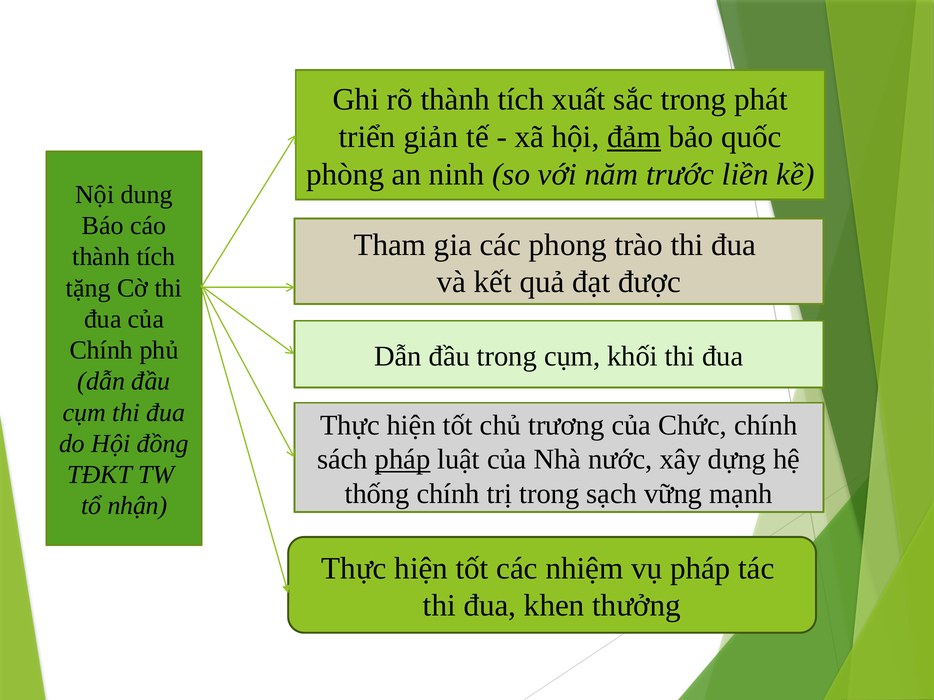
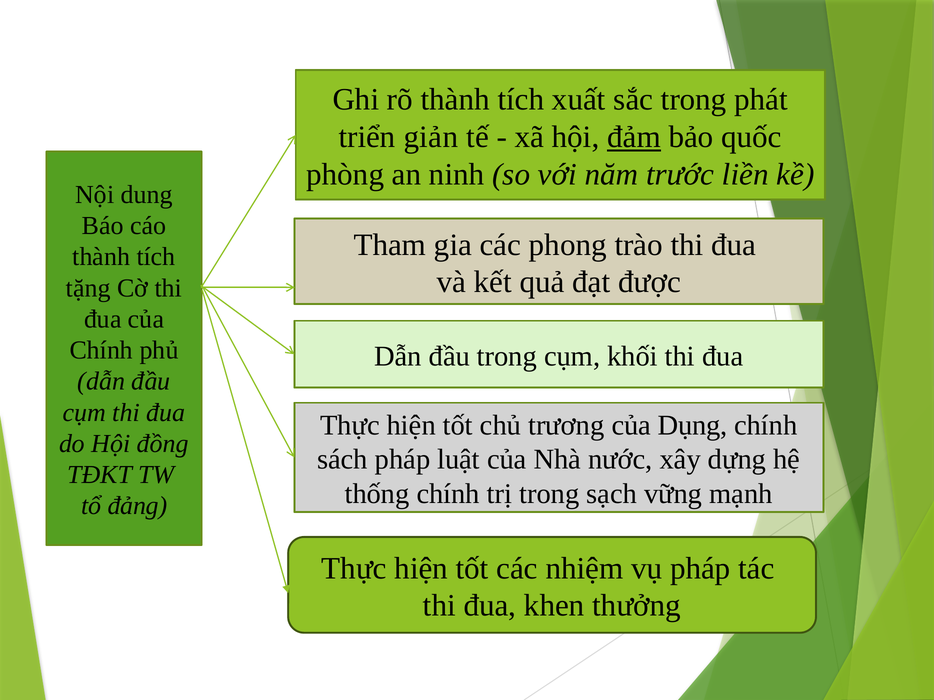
Chức: Chức -> Dụng
pháp at (403, 460) underline: present -> none
nhận: nhận -> đảng
